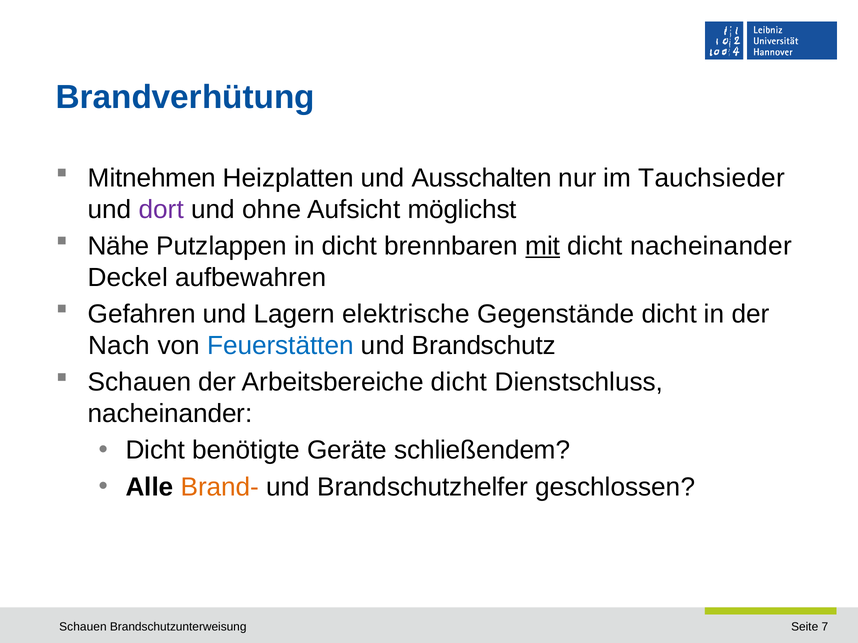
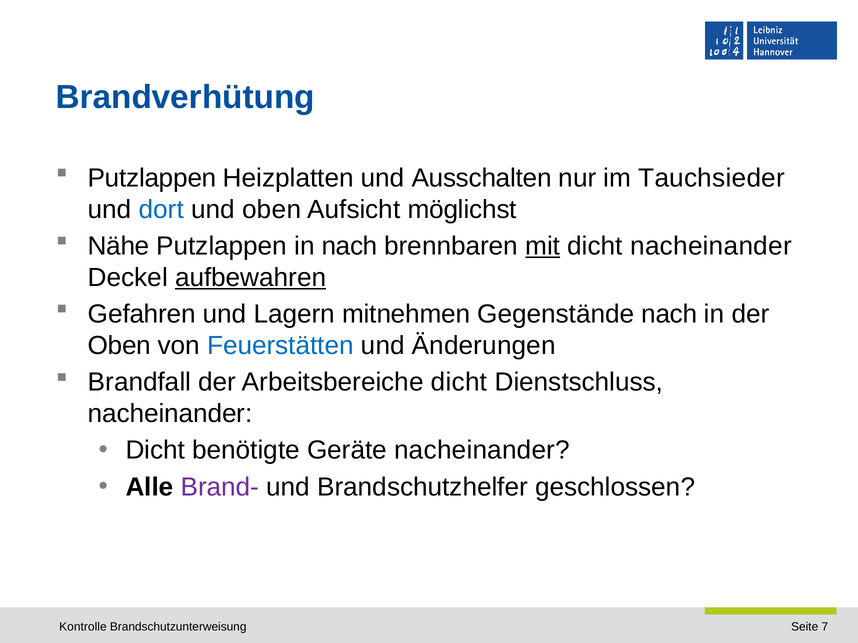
Mitnehmen at (152, 178): Mitnehmen -> Putzlappen
dort colour: purple -> blue
und ohne: ohne -> oben
in dicht: dicht -> nach
aufbewahren underline: none -> present
elektrische: elektrische -> mitnehmen
Gegenstände dicht: dicht -> nach
Nach at (119, 346): Nach -> Oben
Brandschutz: Brandschutz -> Änderungen
Schauen at (140, 383): Schauen -> Brandfall
Geräte schließendem: schließendem -> nacheinander
Brand- colour: orange -> purple
Schauen at (83, 627): Schauen -> Kontrolle
